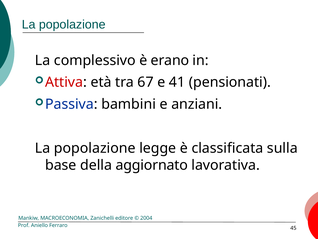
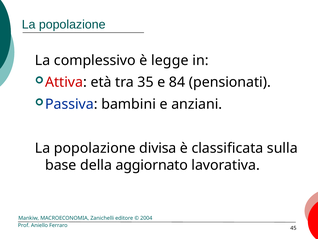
erano: erano -> legge
67: 67 -> 35
41: 41 -> 84
legge: legge -> divisa
